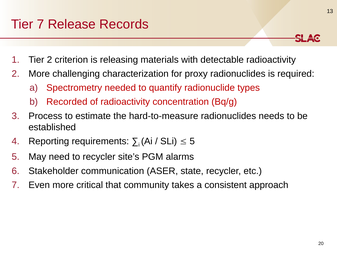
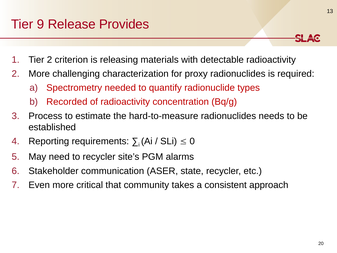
Tier 7: 7 -> 9
Records: Records -> Provides
5 at (192, 141): 5 -> 0
